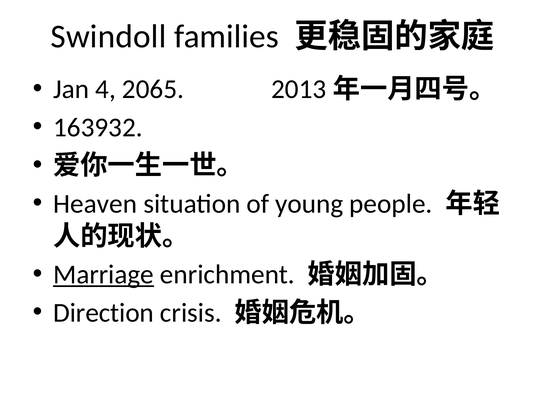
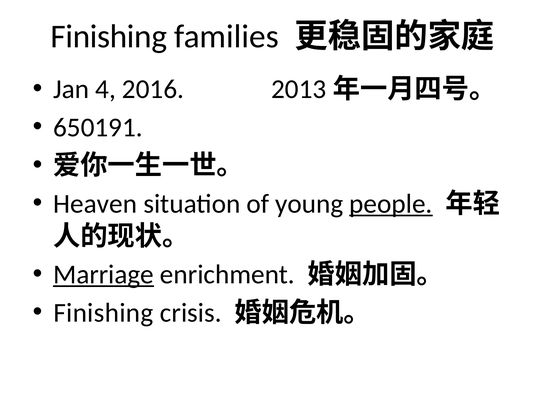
Swindoll at (108, 36): Swindoll -> Finishing
2065: 2065 -> 2016
163932: 163932 -> 650191
people underline: none -> present
Direction at (104, 313): Direction -> Finishing
